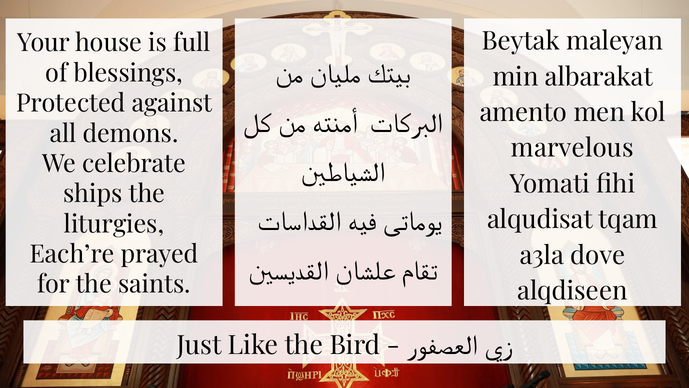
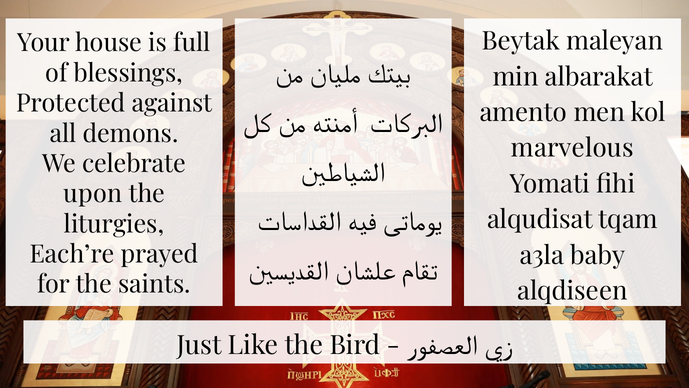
ships: ships -> upon
dove: dove -> baby
